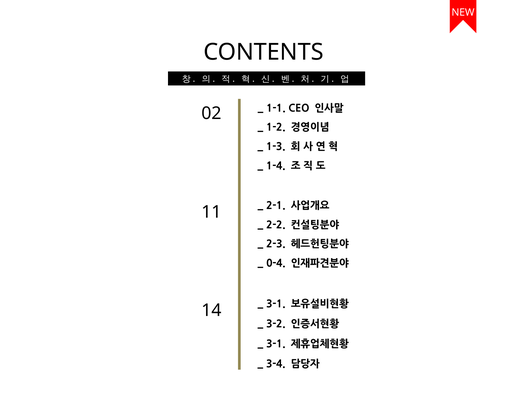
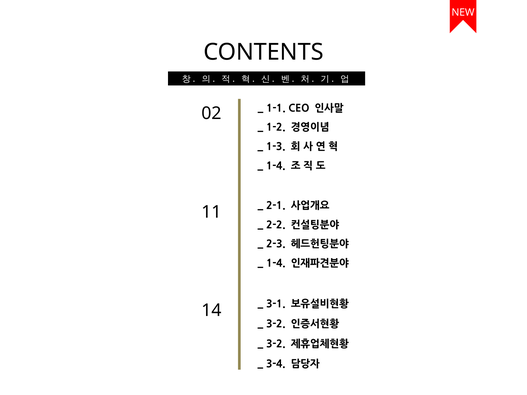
0-4 at (276, 264): 0-4 -> 1-4
3-1 at (276, 344): 3-1 -> 3-2
